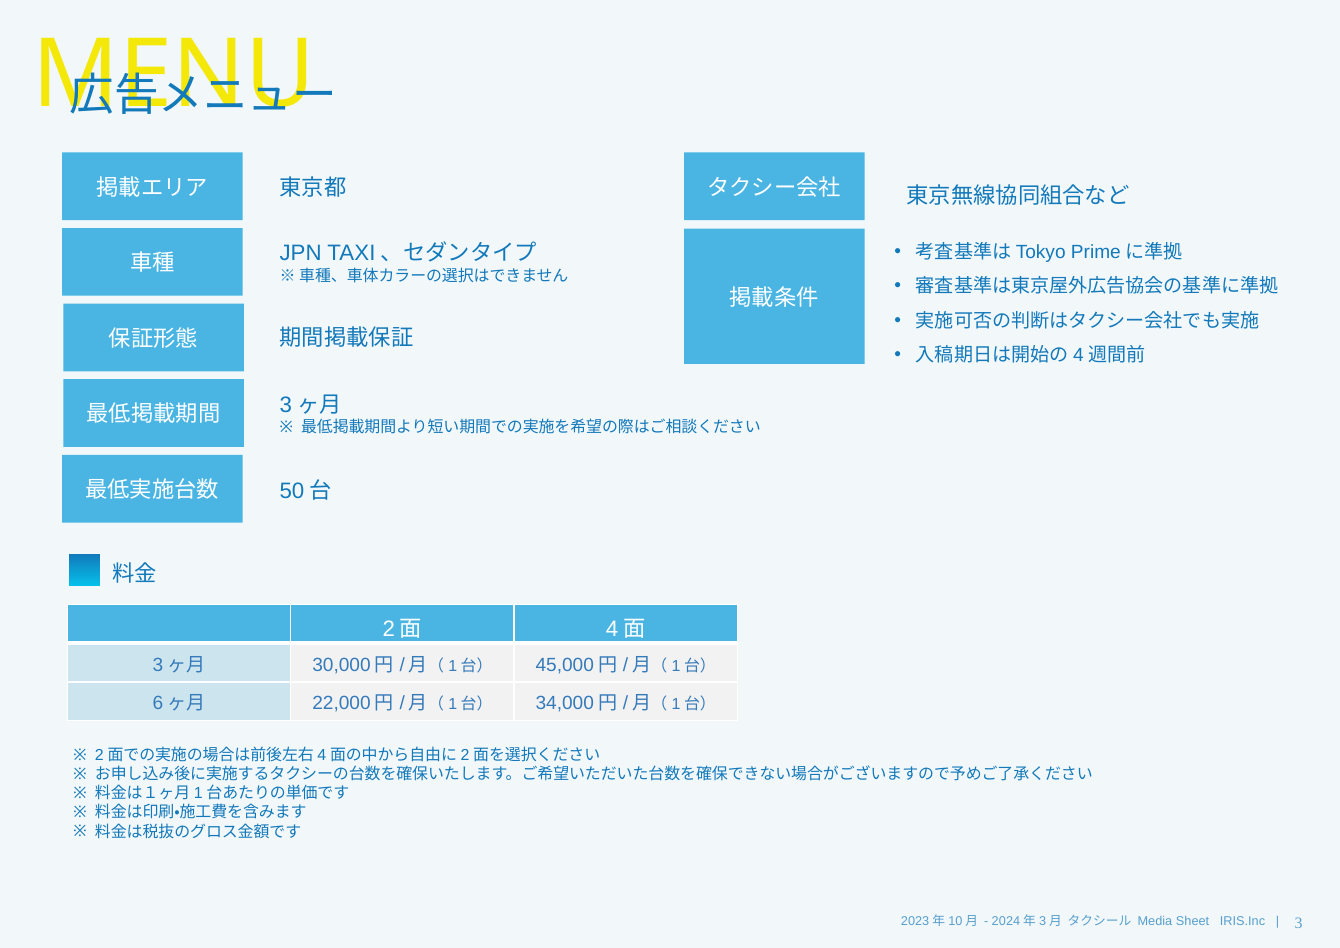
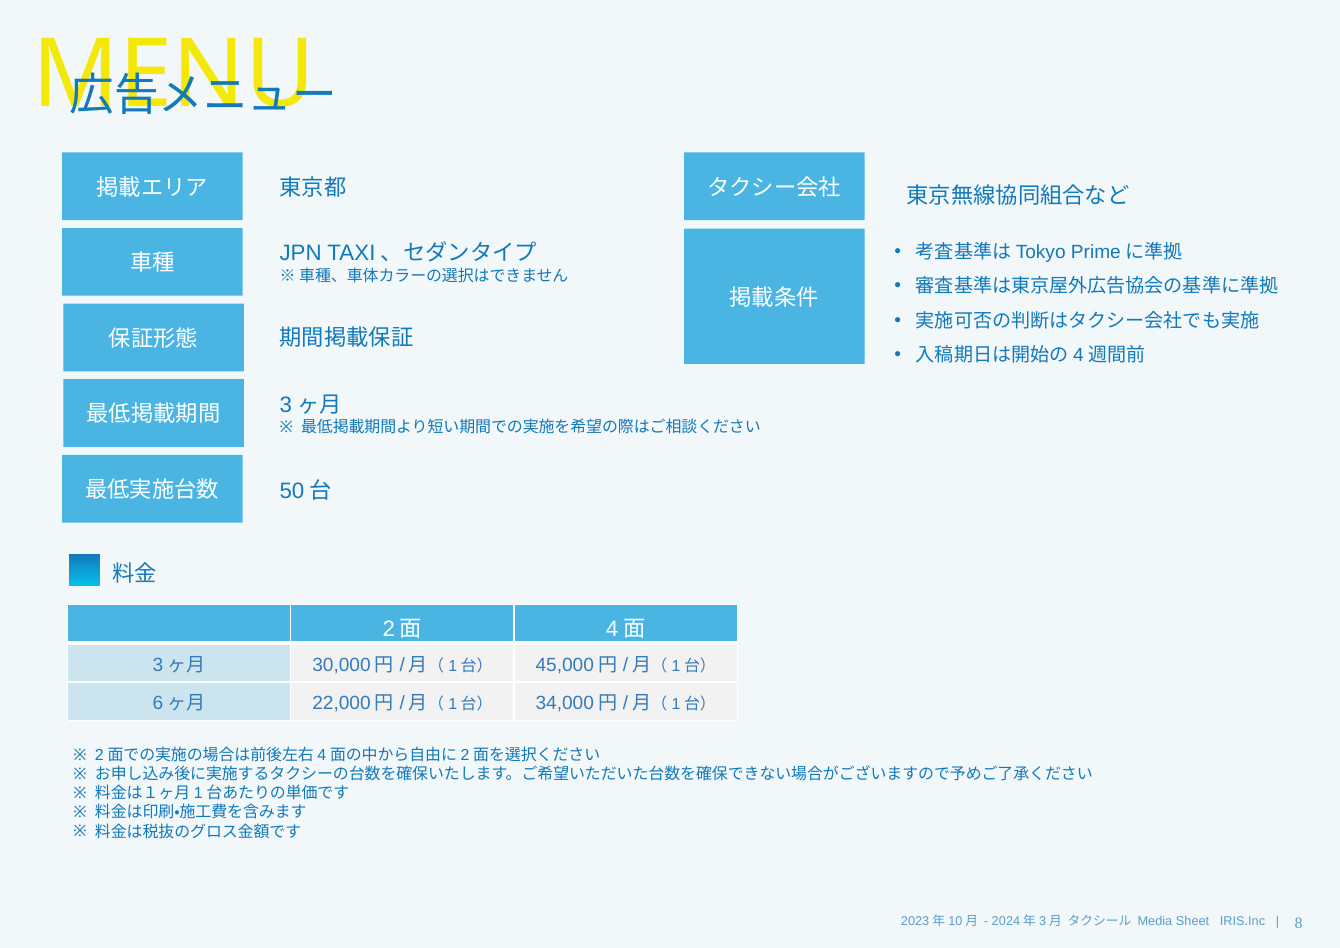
3: 3 -> 8
